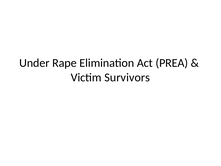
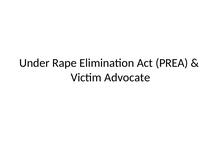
Survivors: Survivors -> Advocate
